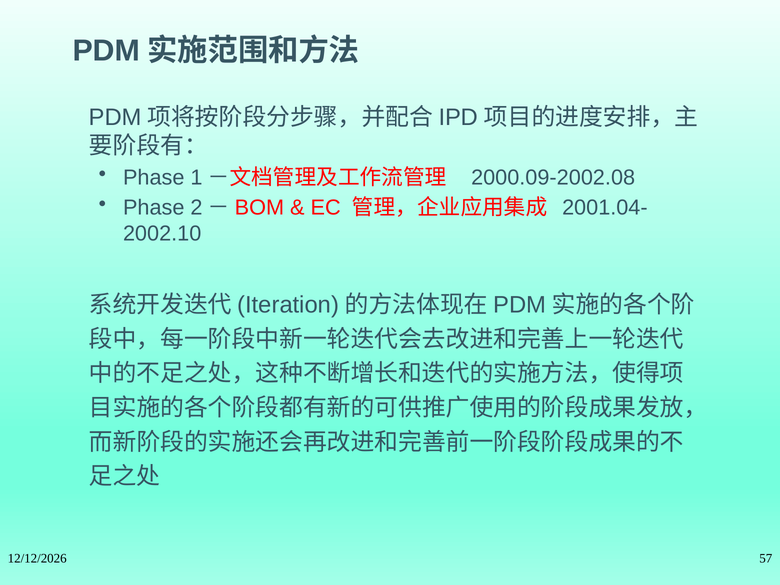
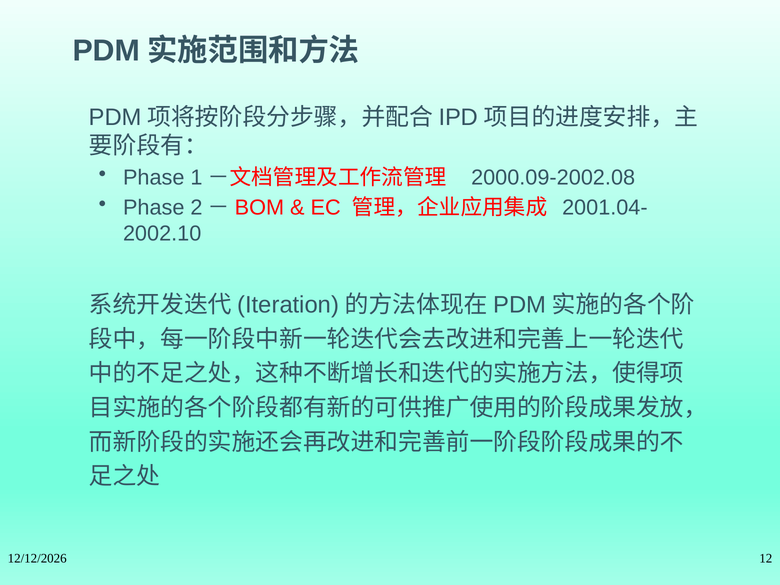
57: 57 -> 12
